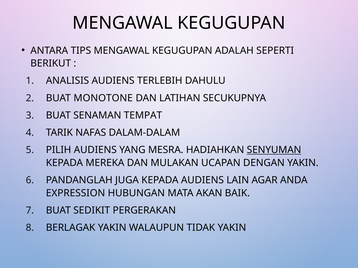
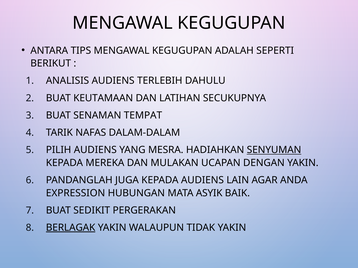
MONOTONE: MONOTONE -> KEUTAMAAN
AKAN: AKAN -> ASYIK
BERLAGAK underline: none -> present
